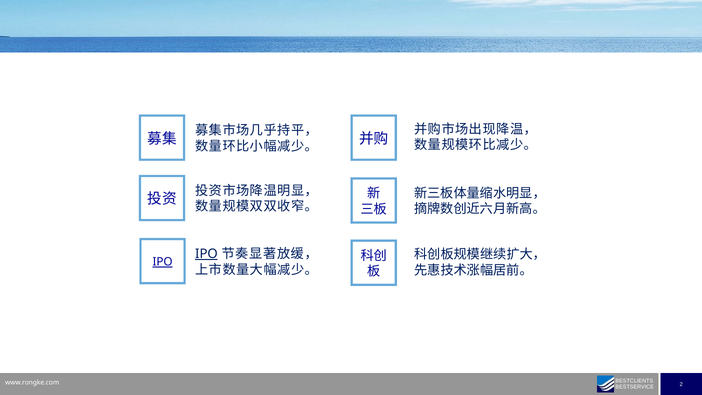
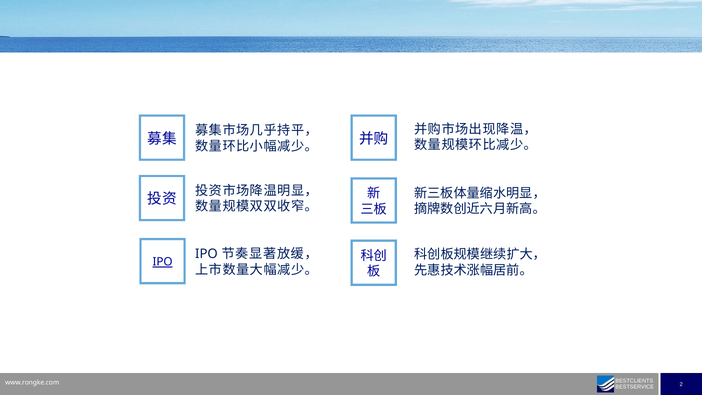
IPO at (206, 254) underline: present -> none
